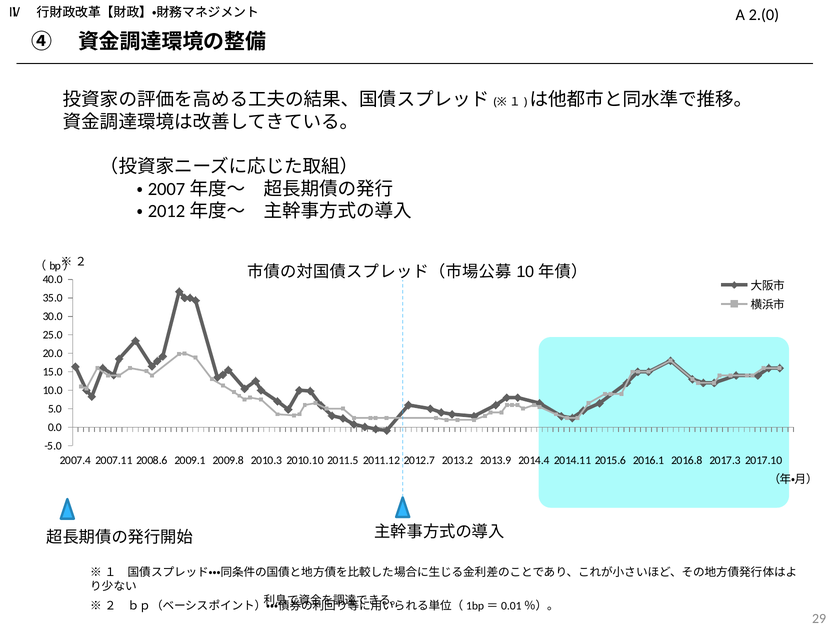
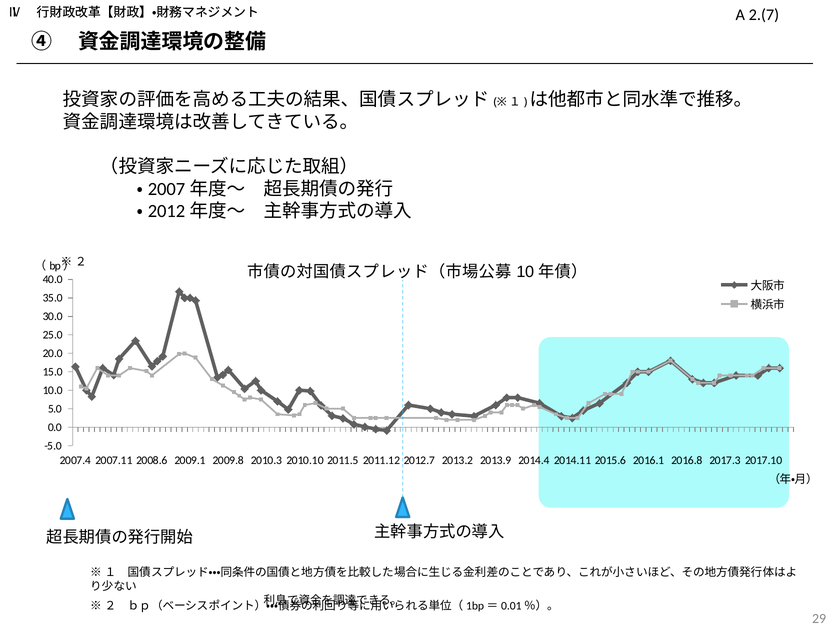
2.(0: 2.(0 -> 2.(7
